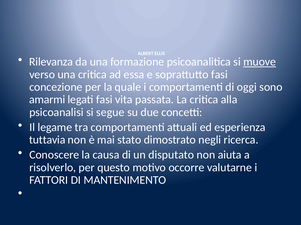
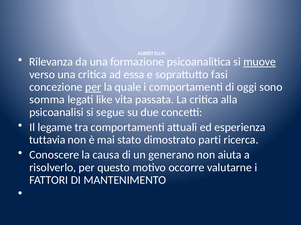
per at (93, 87) underline: none -> present
amarmi: amarmi -> somma
legati fasi: fasi -> like
negli: negli -> parti
disputato: disputato -> generano
